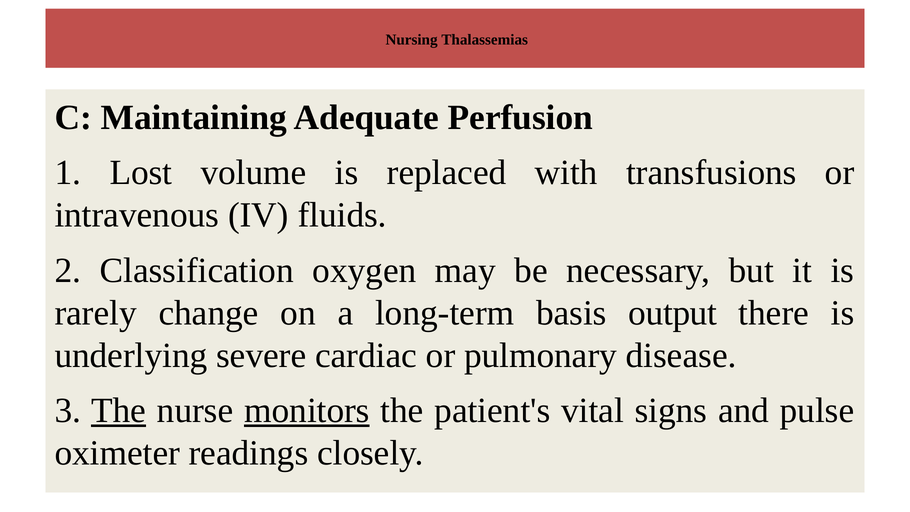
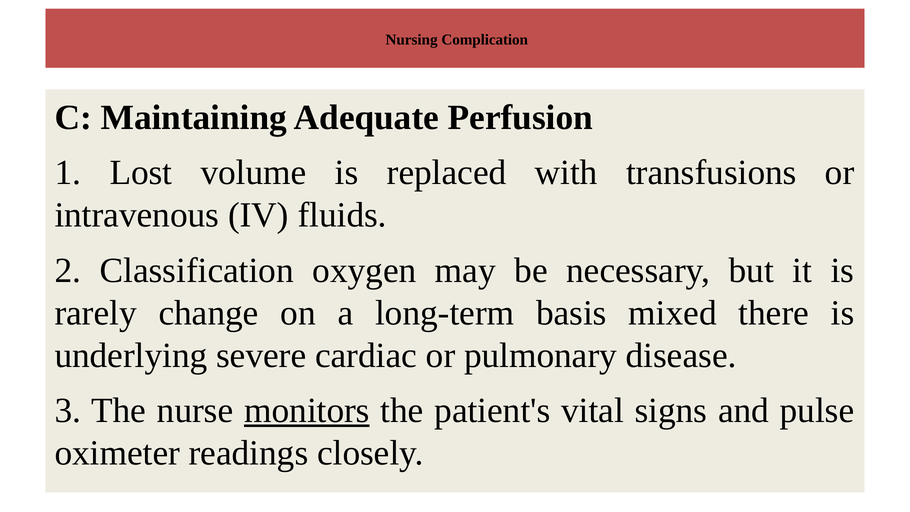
Thalassemias: Thalassemias -> Complication
output: output -> mixed
The at (119, 410) underline: present -> none
